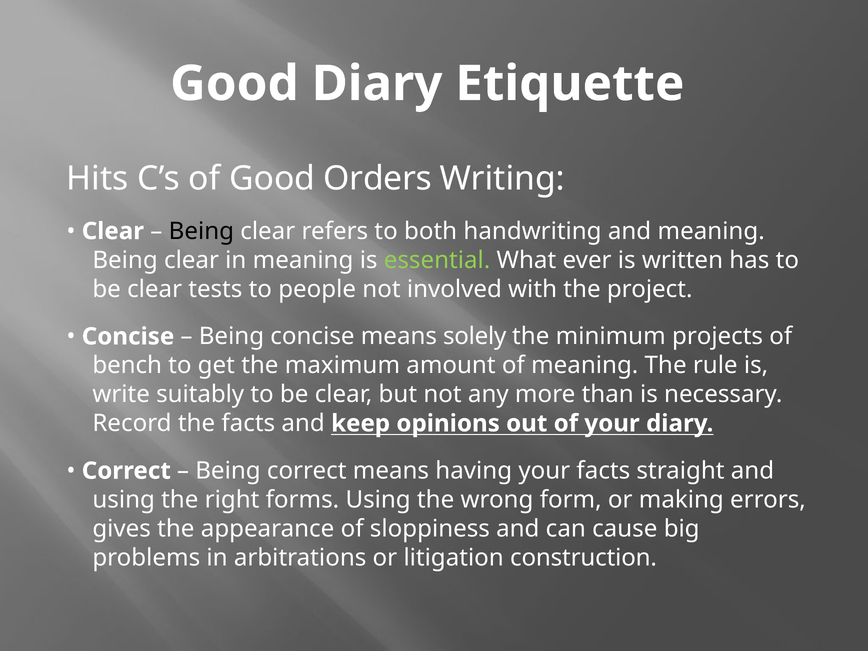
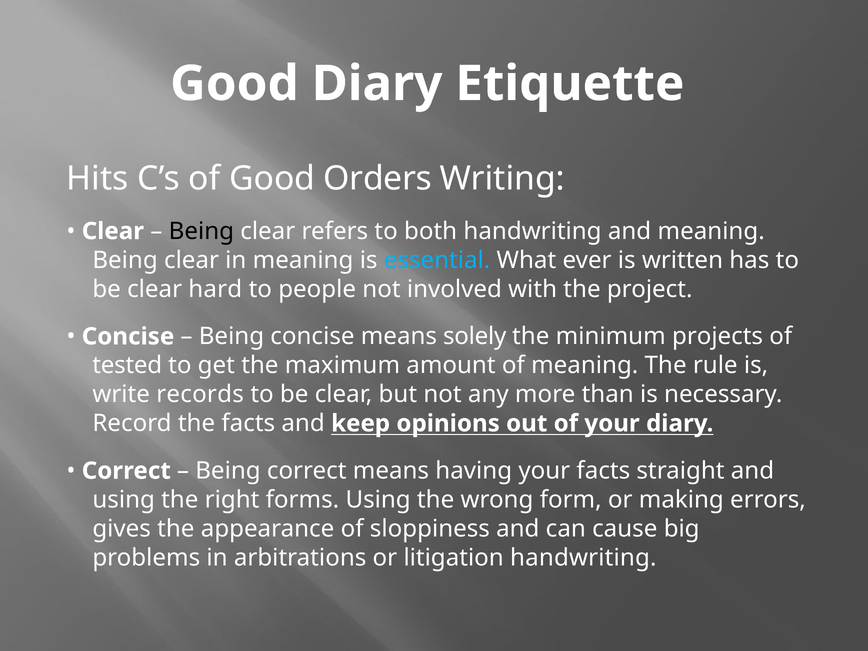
essential colour: light green -> light blue
tests: tests -> hard
bench: bench -> tested
suitably: suitably -> records
litigation construction: construction -> handwriting
